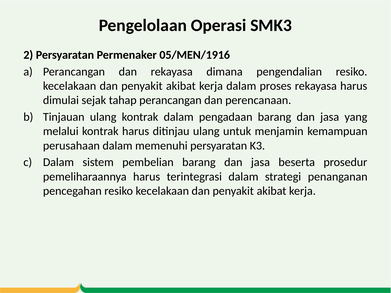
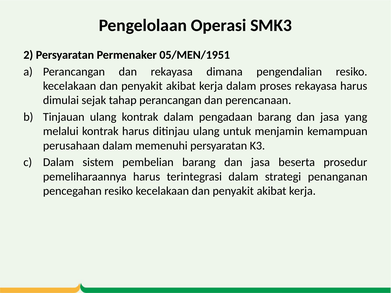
05/MEN/1916: 05/MEN/1916 -> 05/MEN/1951
